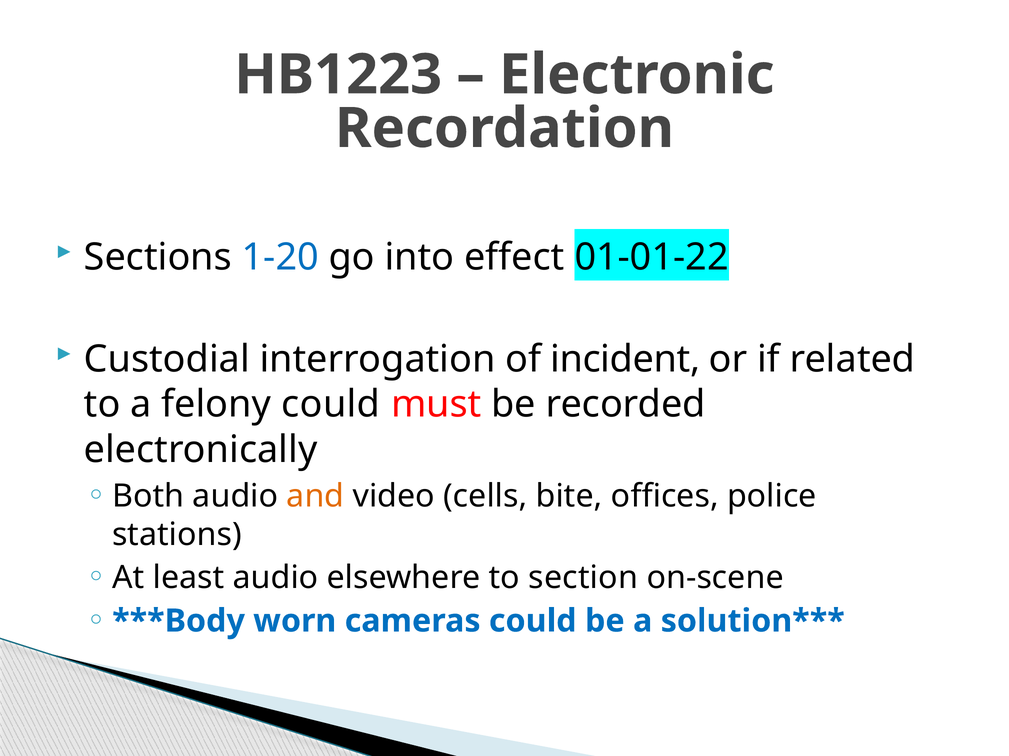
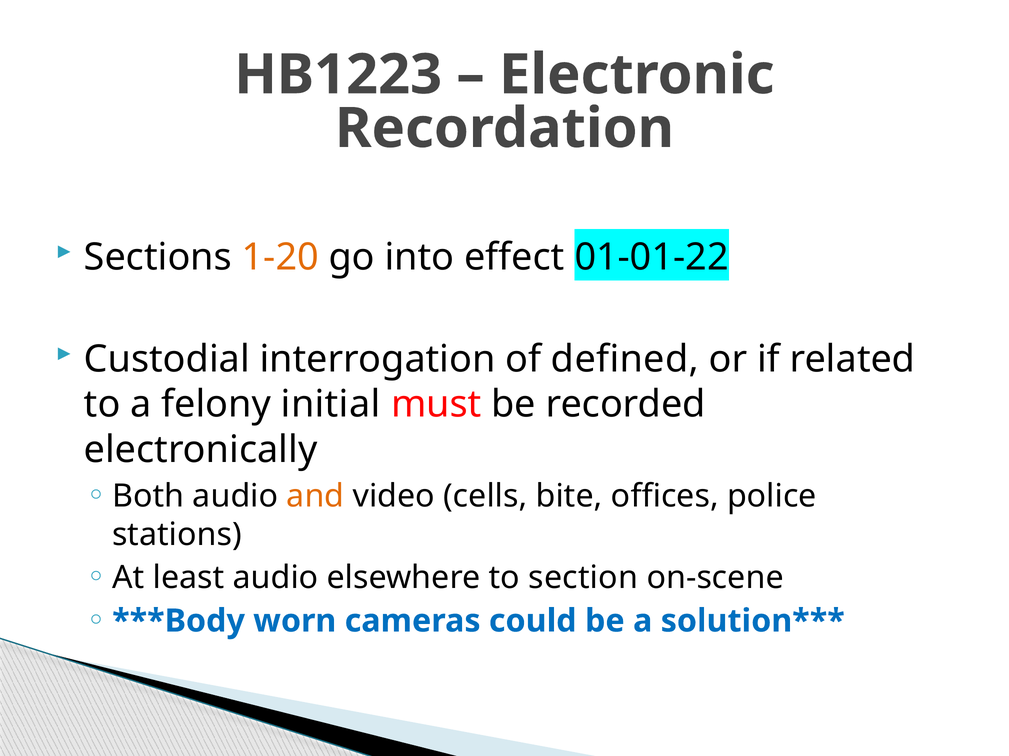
1-20 colour: blue -> orange
incident: incident -> defined
felony could: could -> initial
